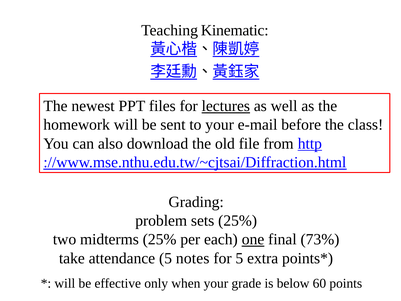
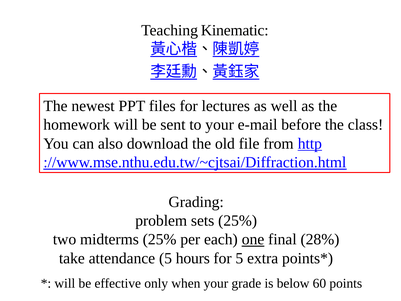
lectures underline: present -> none
73%: 73% -> 28%
notes: notes -> hours
